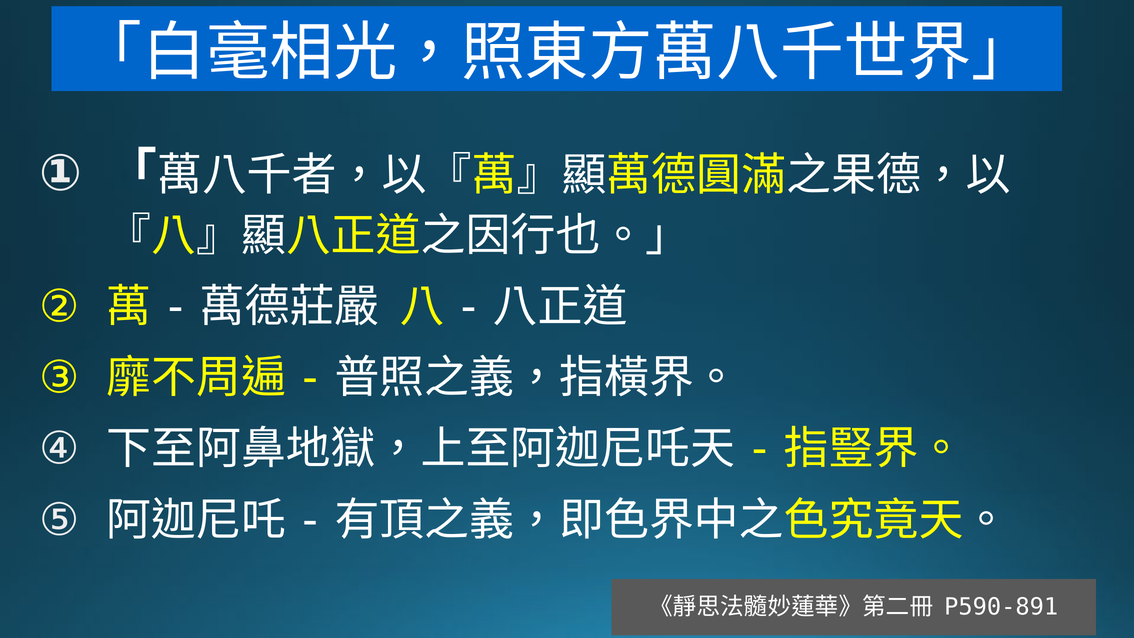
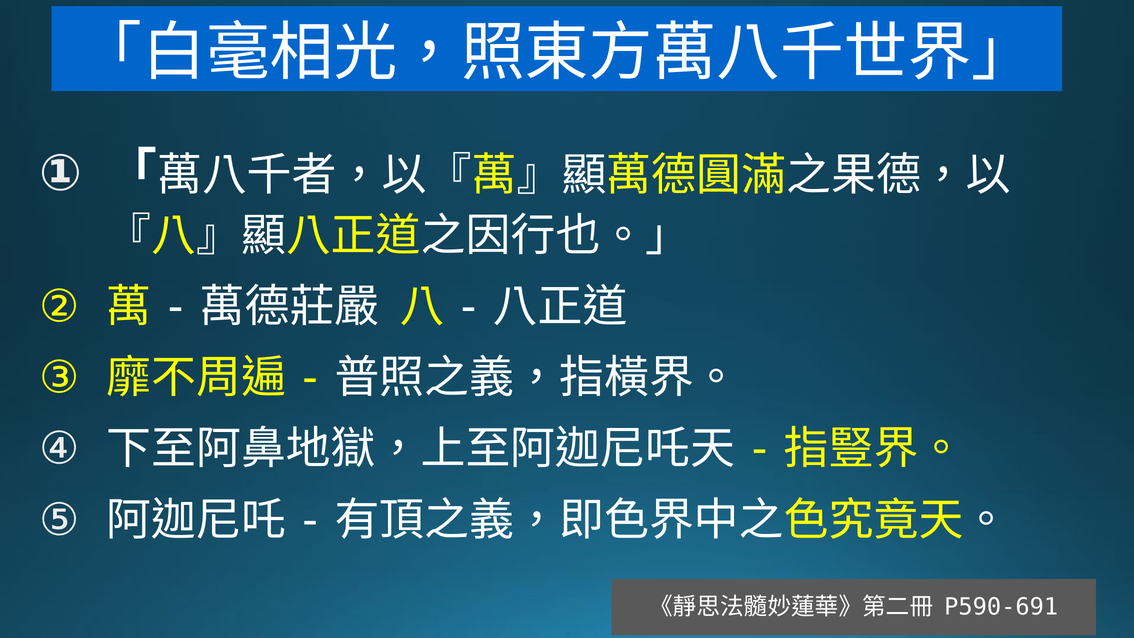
P590-891: P590-891 -> P590-691
